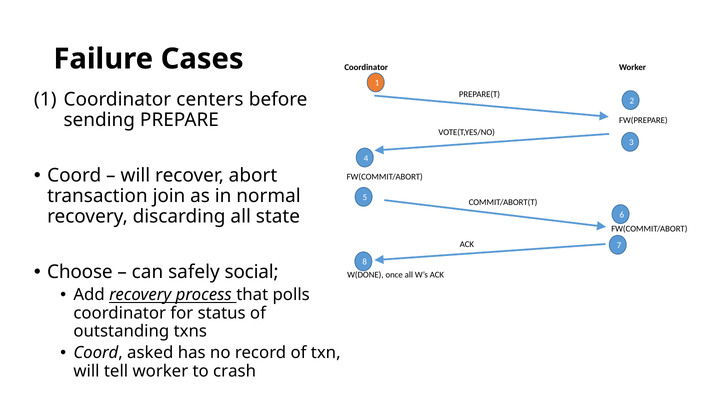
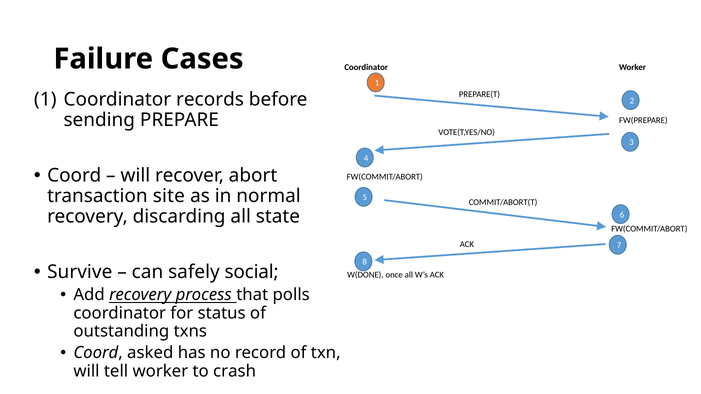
centers: centers -> records
join: join -> site
Choose: Choose -> Survive
